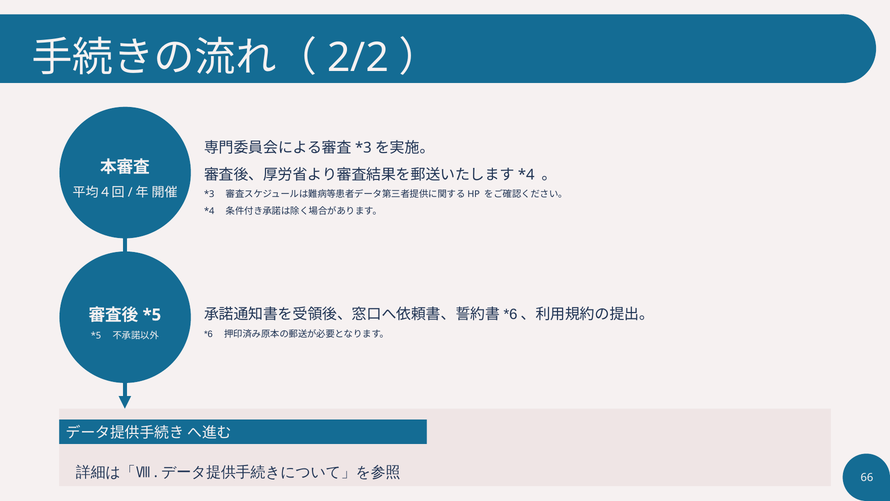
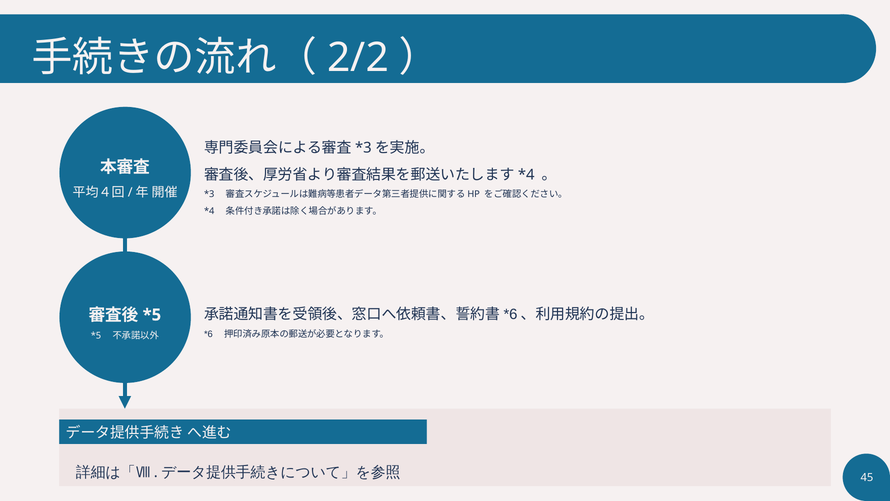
66: 66 -> 45
